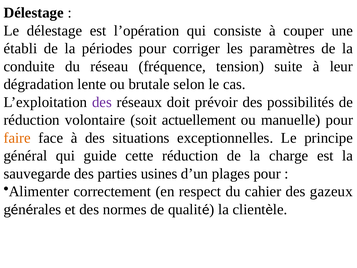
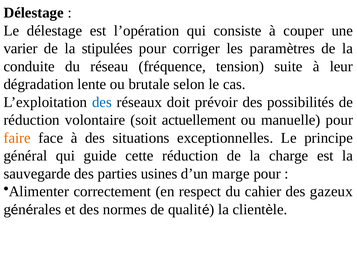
établi: établi -> varier
périodes: périodes -> stipulées
des at (102, 102) colour: purple -> blue
plages: plages -> marge
